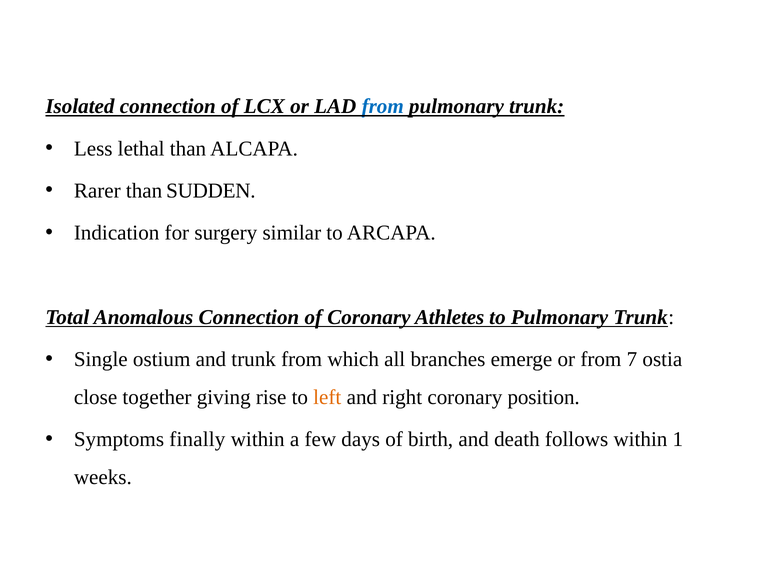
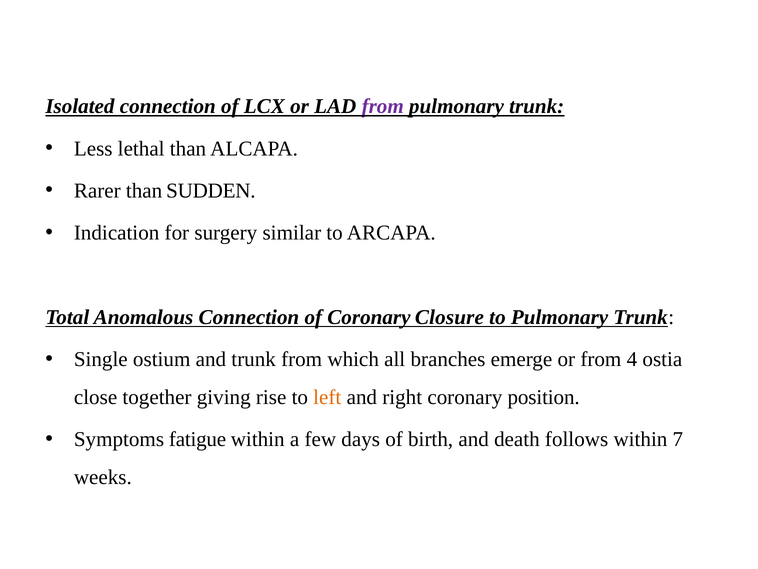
from at (383, 106) colour: blue -> purple
Athletes: Athletes -> Closure
7: 7 -> 4
finally: finally -> fatigue
1: 1 -> 7
